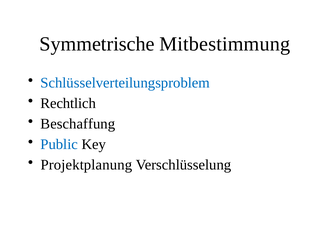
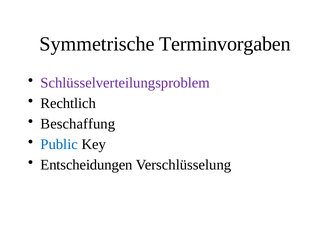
Mitbestimmung: Mitbestimmung -> Terminvorgaben
Schlüsselverteilungsproblem colour: blue -> purple
Projektplanung: Projektplanung -> Entscheidungen
